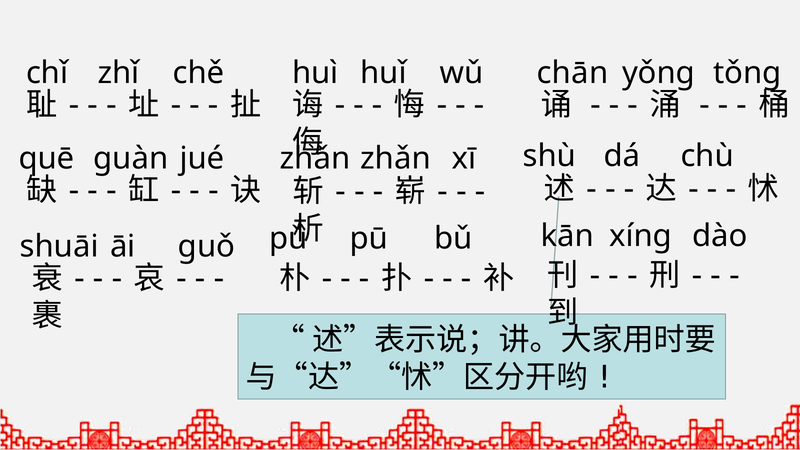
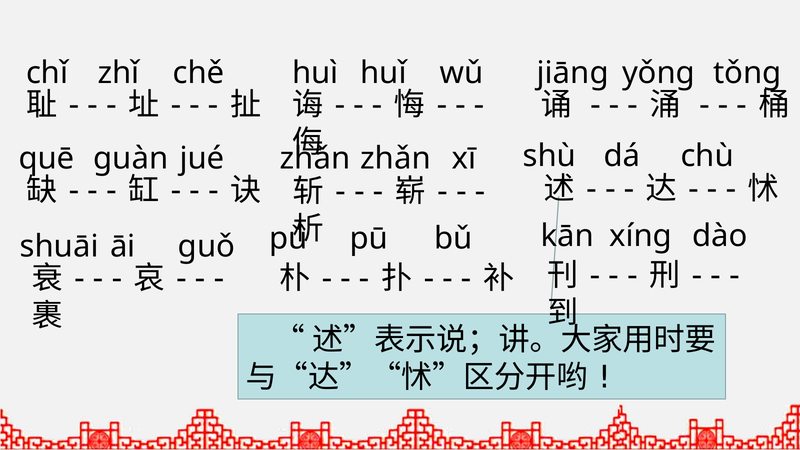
chān: chān -> jiāng
